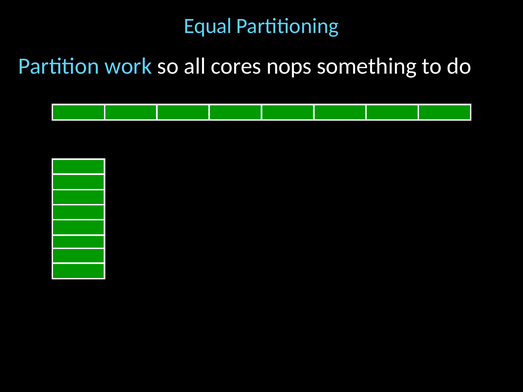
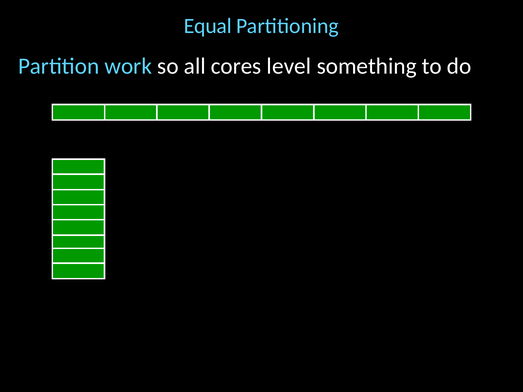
nops: nops -> level
